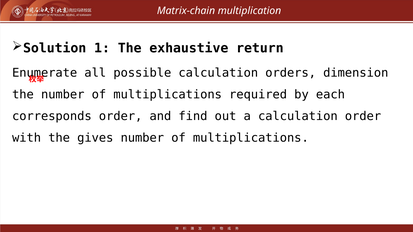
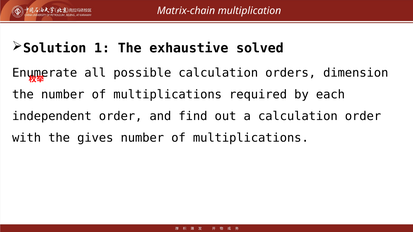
return: return -> solved
corresponds: corresponds -> independent
